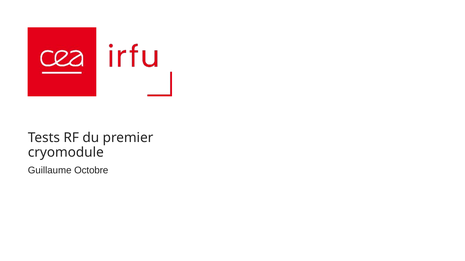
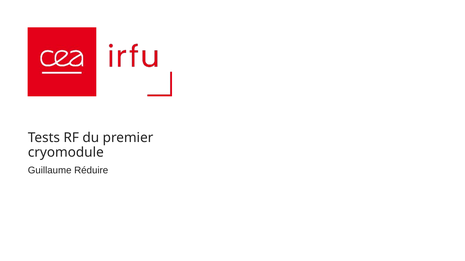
Octobre: Octobre -> Réduire
